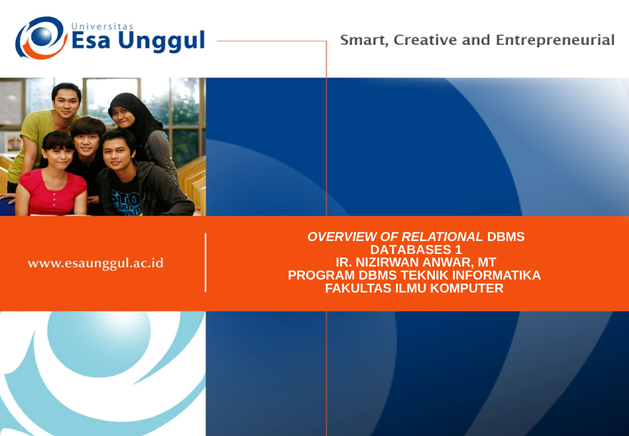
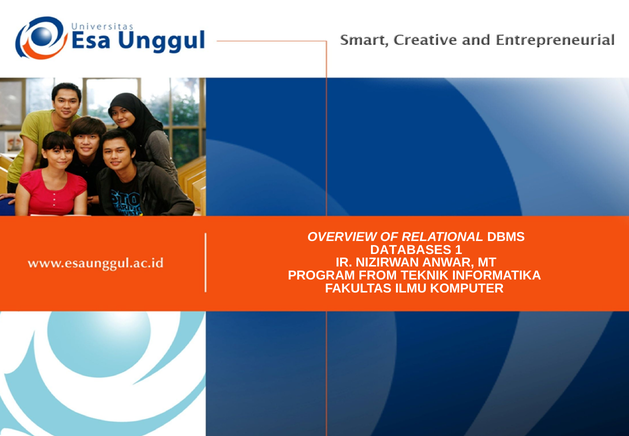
PROGRAM DBMS: DBMS -> FROM
